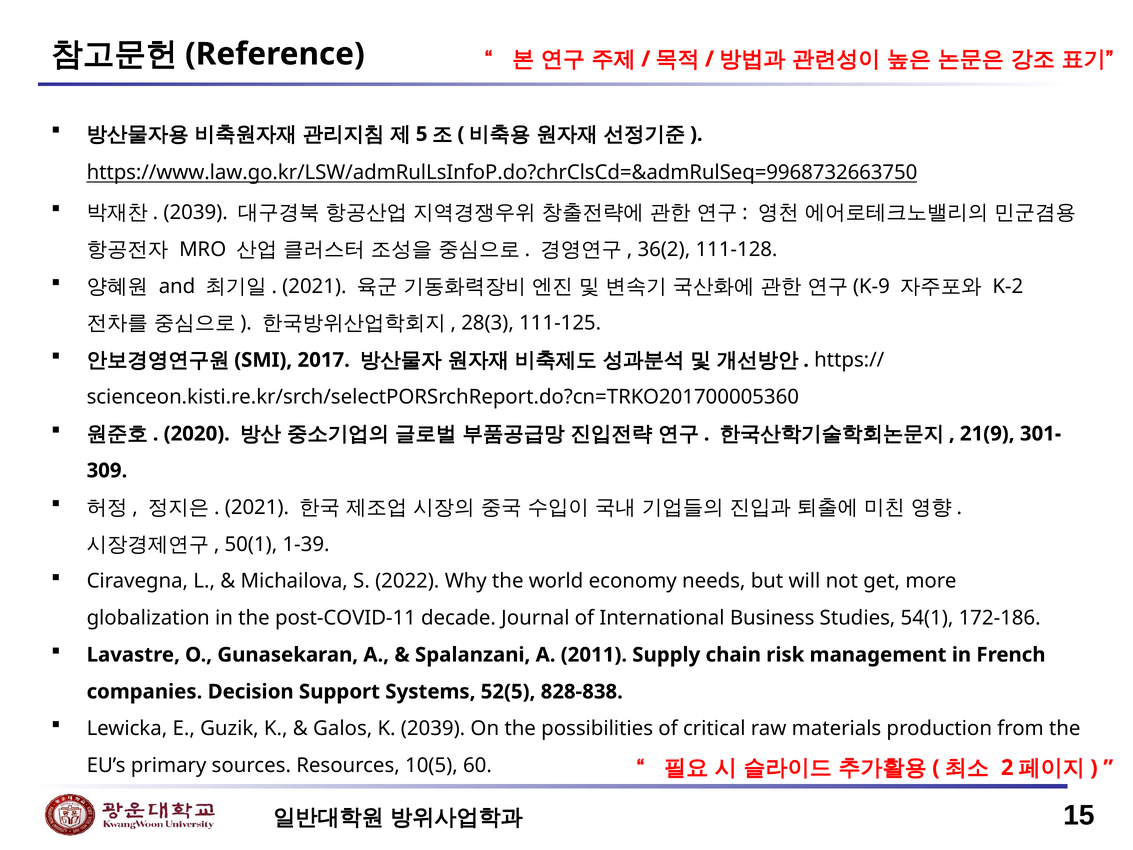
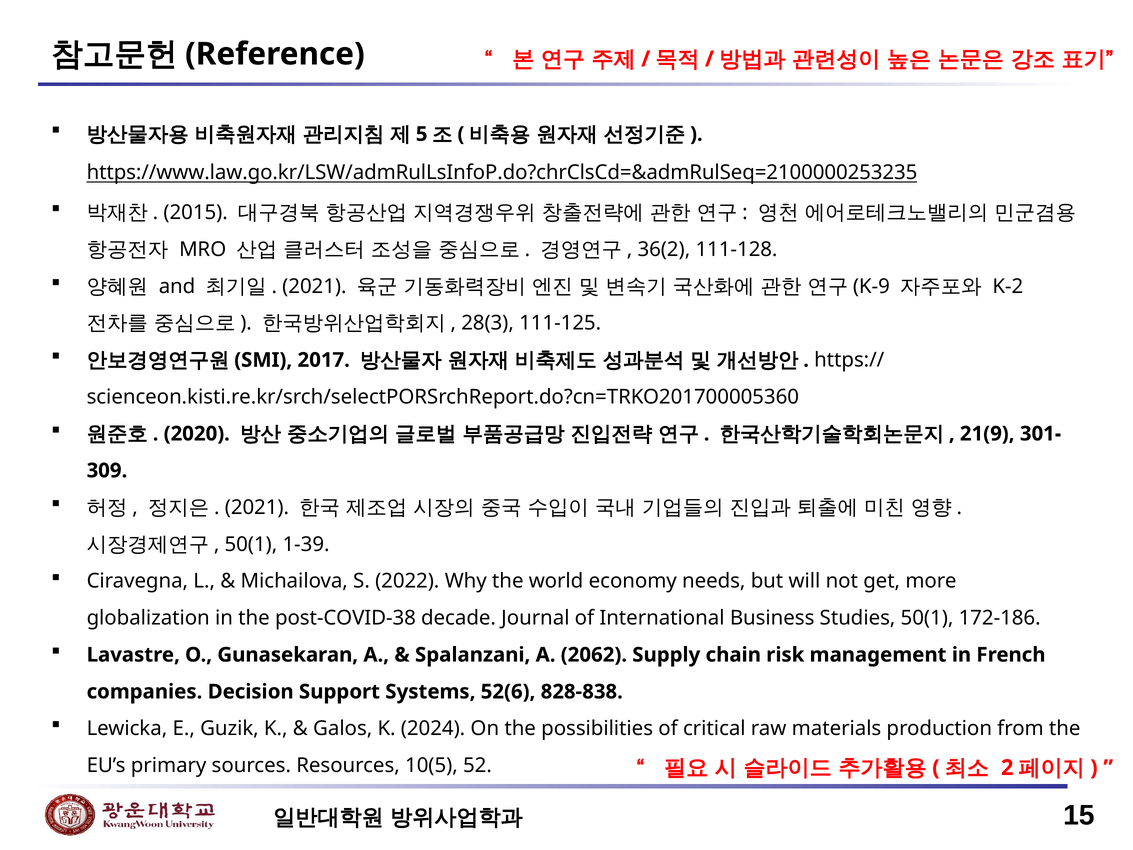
https://www.law.go.kr/LSW/admRulLsInfoP.do?chrClsCd=&admRulSeq=9968732663750: https://www.law.go.kr/LSW/admRulLsInfoP.do?chrClsCd=&admRulSeq=9968732663750 -> https://www.law.go.kr/LSW/admRulLsInfoP.do?chrClsCd=&admRulSeq=2100000253235
2039 at (196, 213): 2039 -> 2015
post-COVID-11: post-COVID-11 -> post-COVID-38
Studies 54(1: 54(1 -> 50(1
2011: 2011 -> 2062
52(5: 52(5 -> 52(6
K 2039: 2039 -> 2024
60: 60 -> 52
